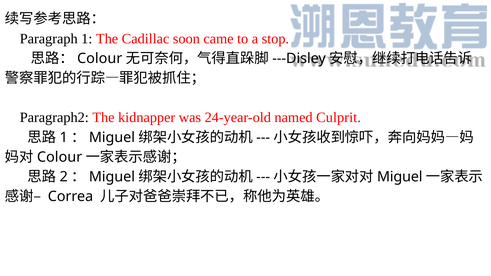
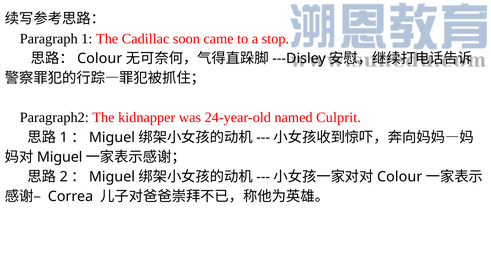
Colour at (60, 157): Colour -> Miguel
Miguel at (400, 177): Miguel -> Colour
